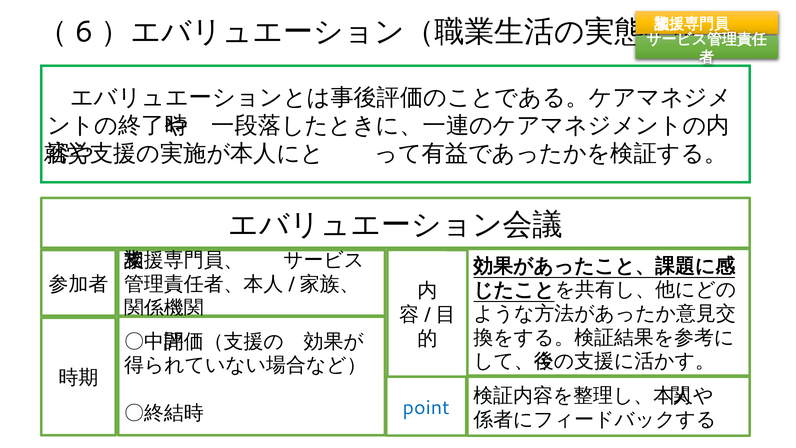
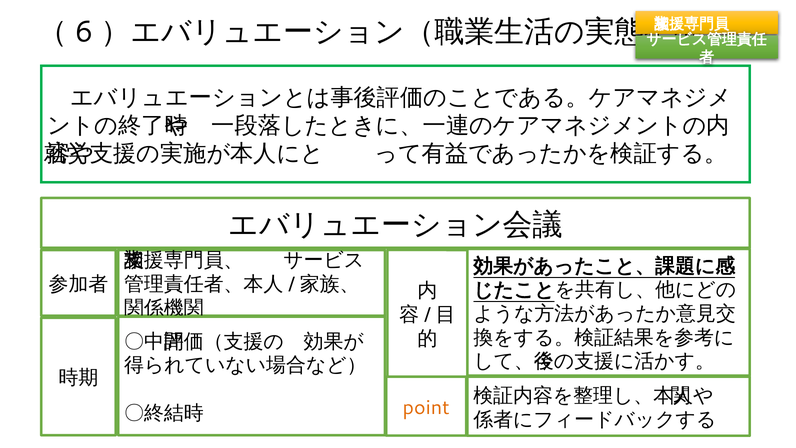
point colour: blue -> orange
